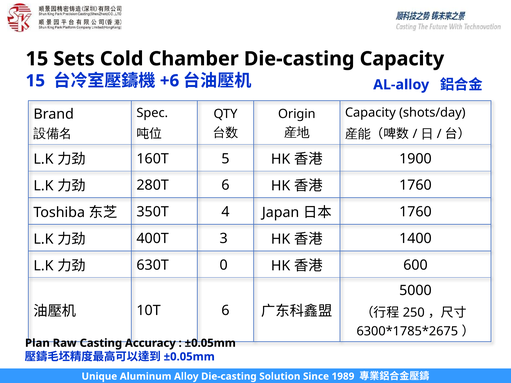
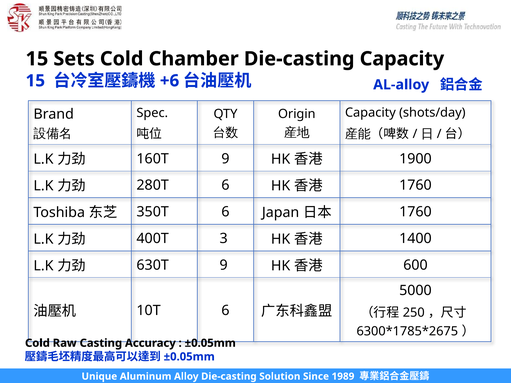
160T 5: 5 -> 9
350T 4: 4 -> 6
630T 0: 0 -> 9
Plan at (37, 343): Plan -> Cold
